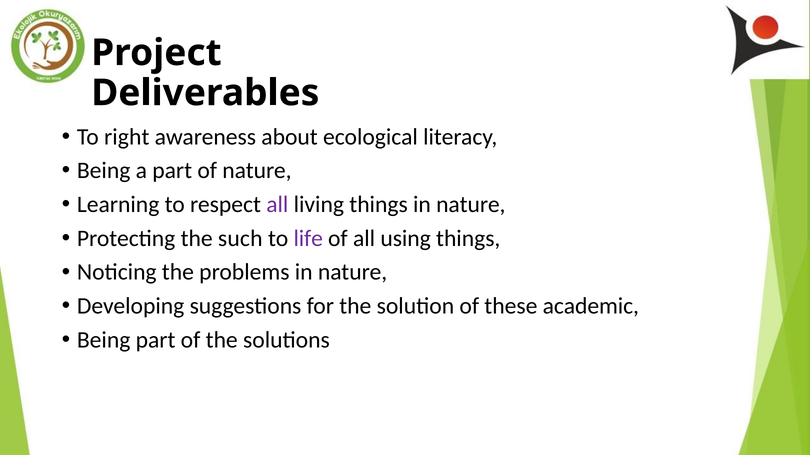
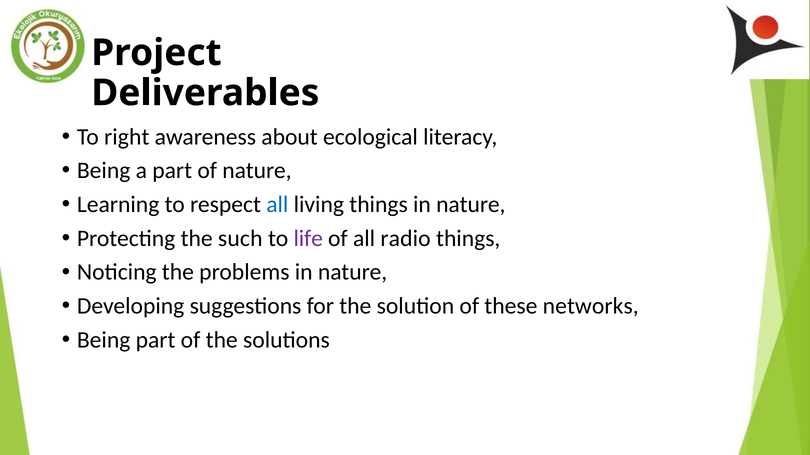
all at (277, 205) colour: purple -> blue
using: using -> radio
academic: academic -> networks
